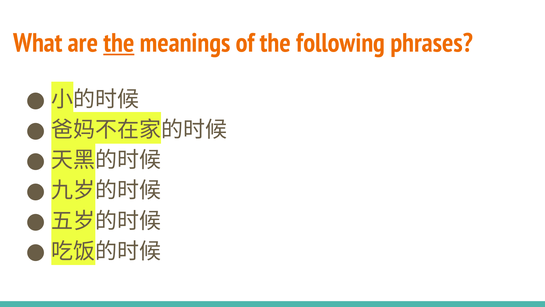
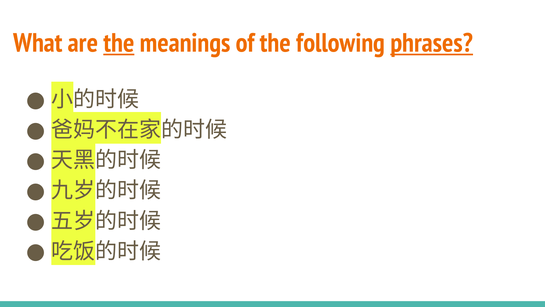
phrases underline: none -> present
